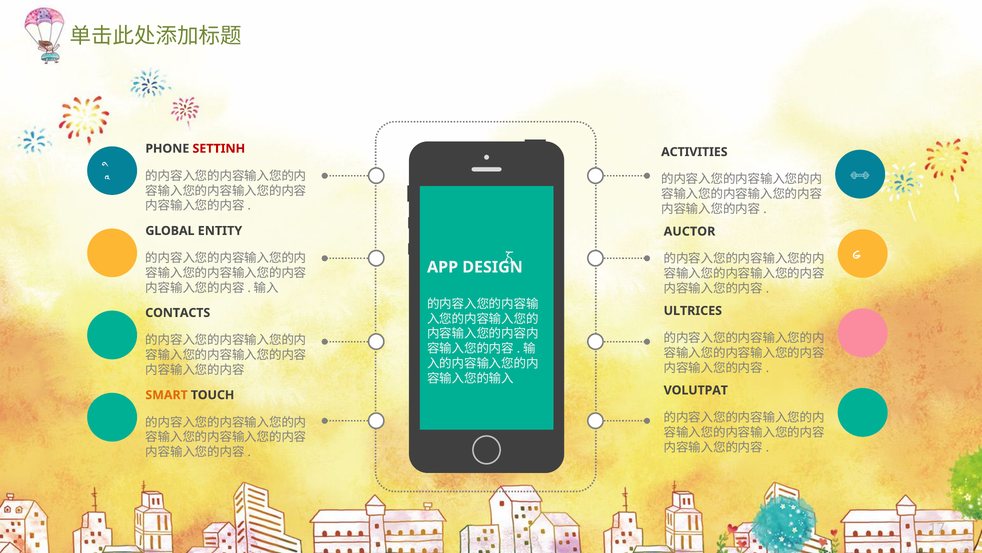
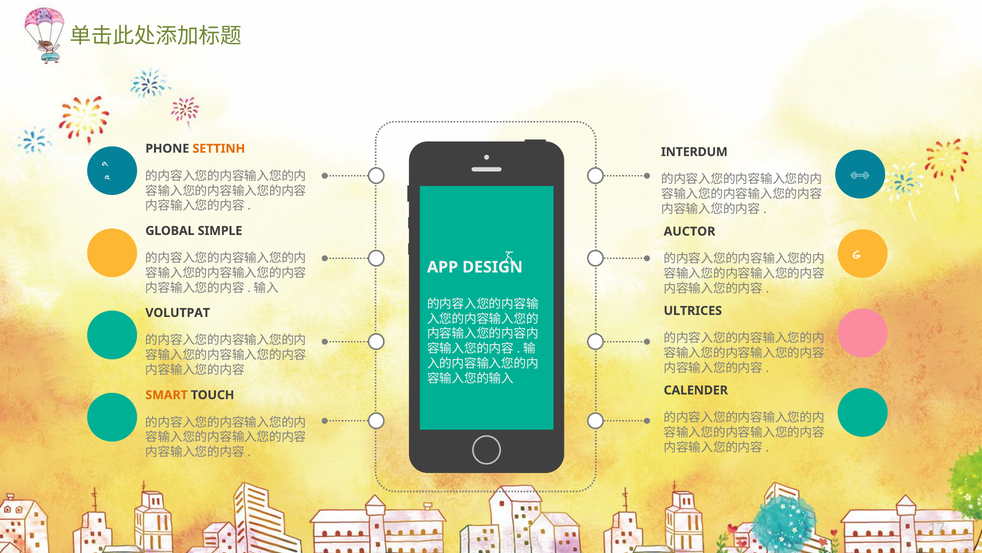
SETTINH colour: red -> orange
ACTIVITIES: ACTIVITIES -> INTERDUM
ENTITY: ENTITY -> SIMPLE
CONTACTS: CONTACTS -> VOLUTPAT
VOLUTPAT: VOLUTPAT -> CALENDER
